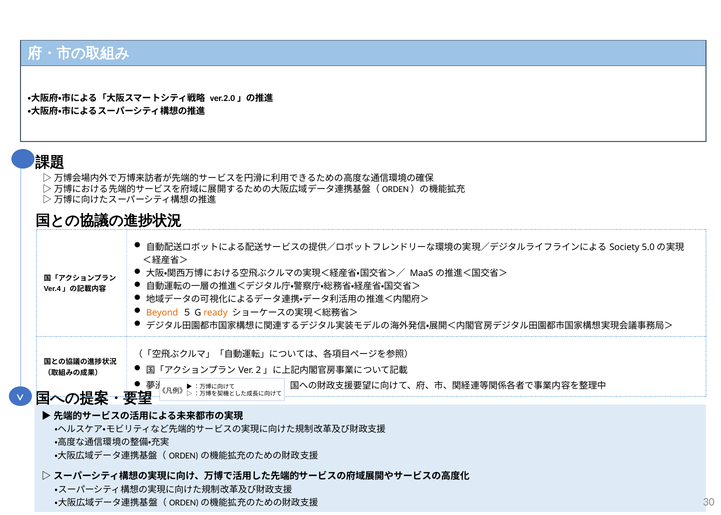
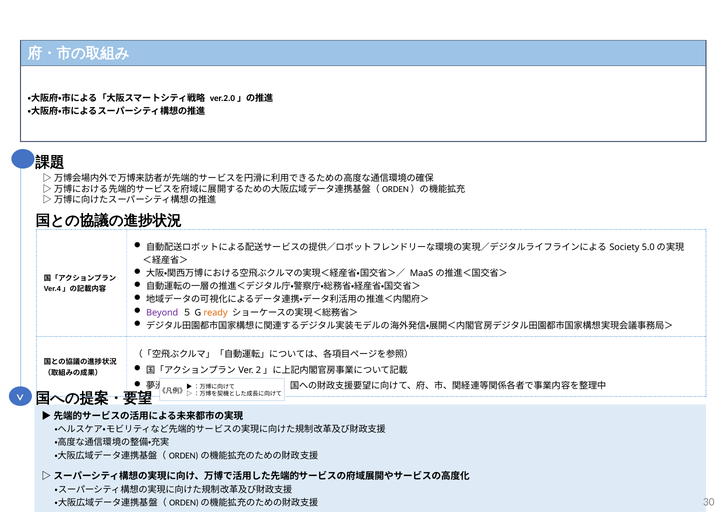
Beyond colour: orange -> purple
